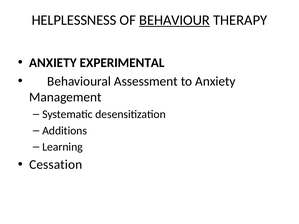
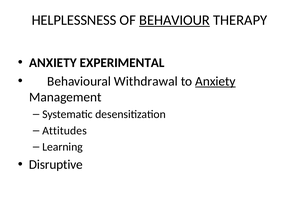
Assessment: Assessment -> Withdrawal
Anxiety at (215, 81) underline: none -> present
Additions: Additions -> Attitudes
Cessation: Cessation -> Disruptive
